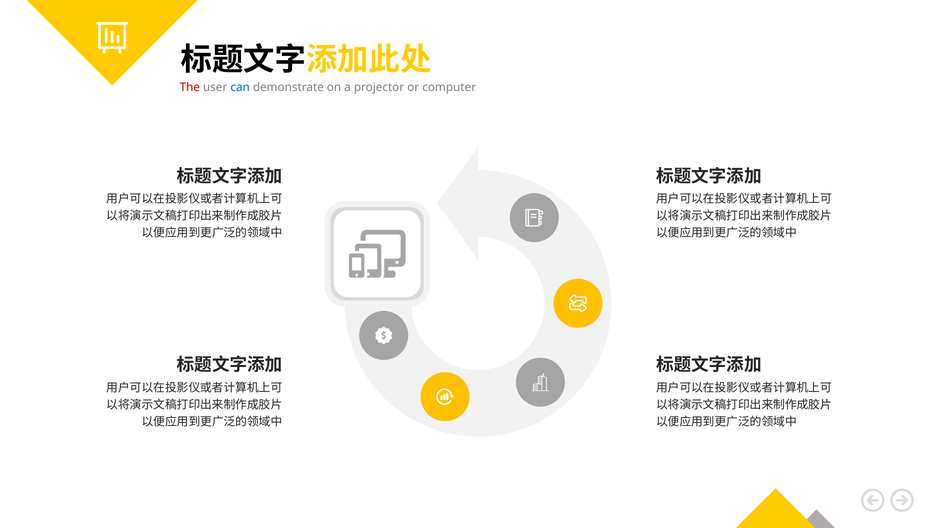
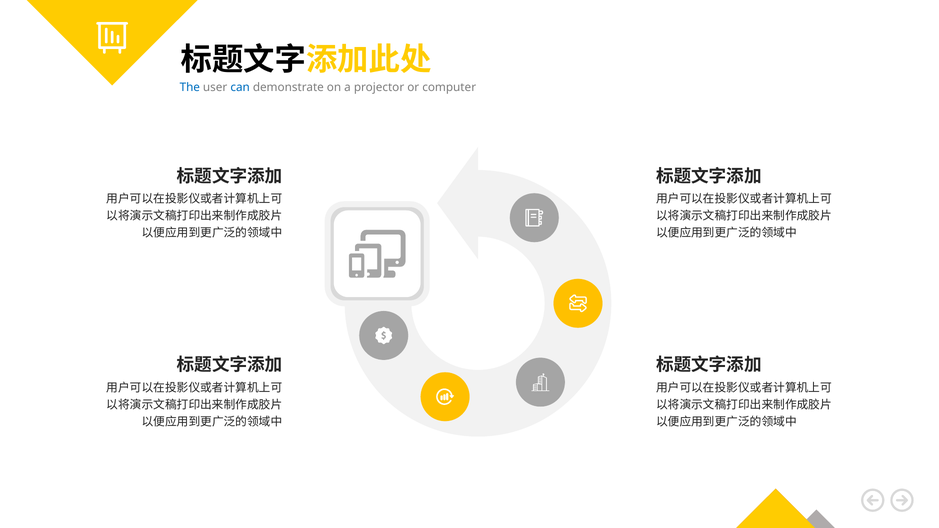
The colour: red -> blue
